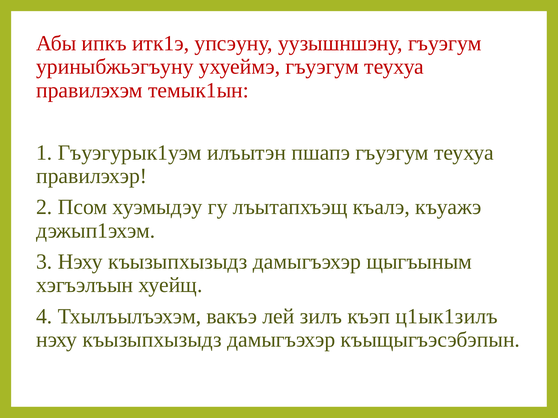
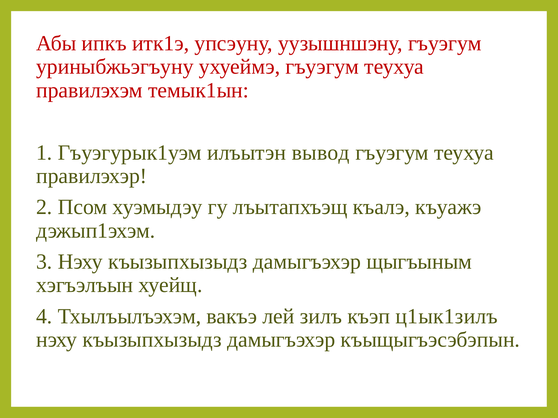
пшапэ: пшапэ -> вывод
